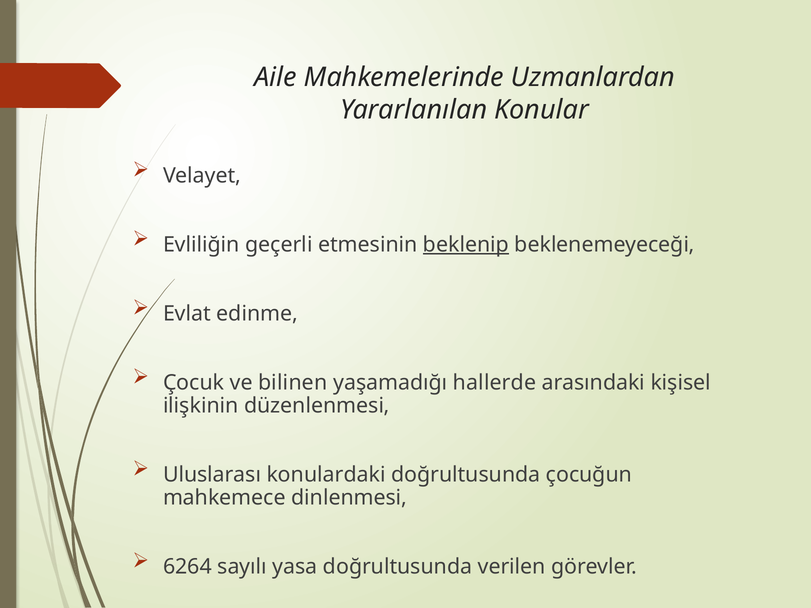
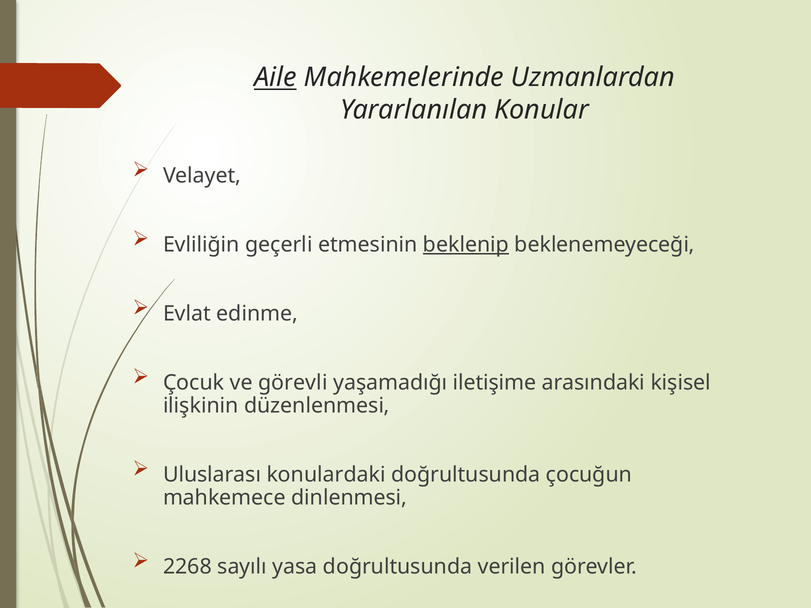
Aile underline: none -> present
bilinen: bilinen -> görevli
hallerde: hallerde -> iletişime
6264: 6264 -> 2268
